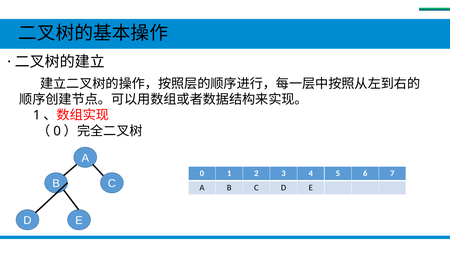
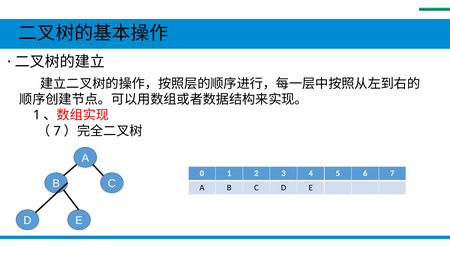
0 at (57, 131): 0 -> 7
